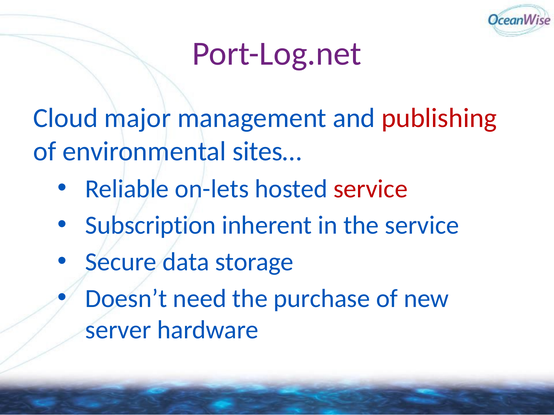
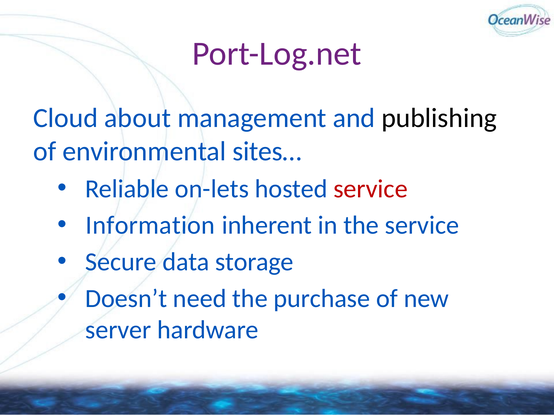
major: major -> about
publishing colour: red -> black
Subscription: Subscription -> Information
